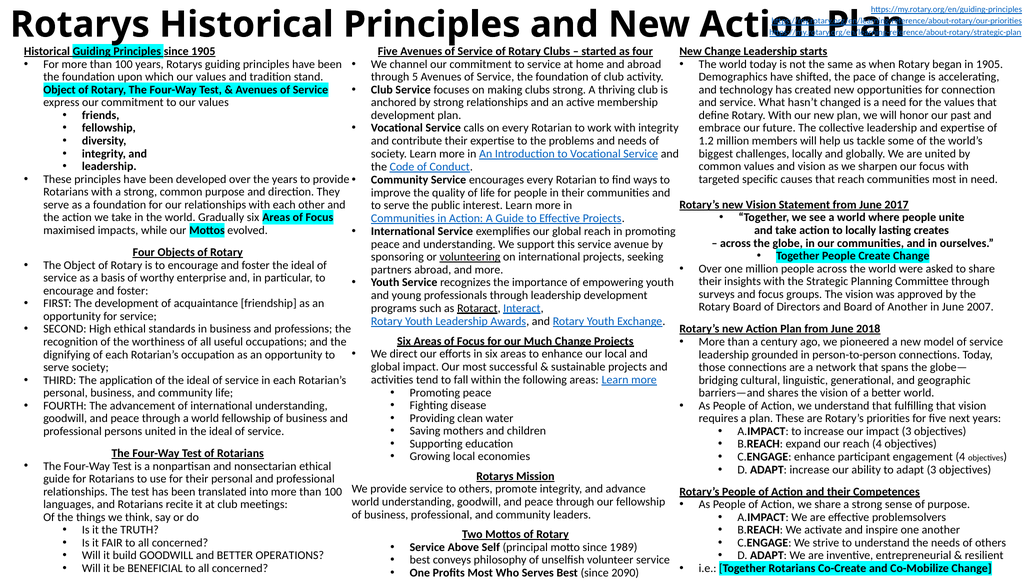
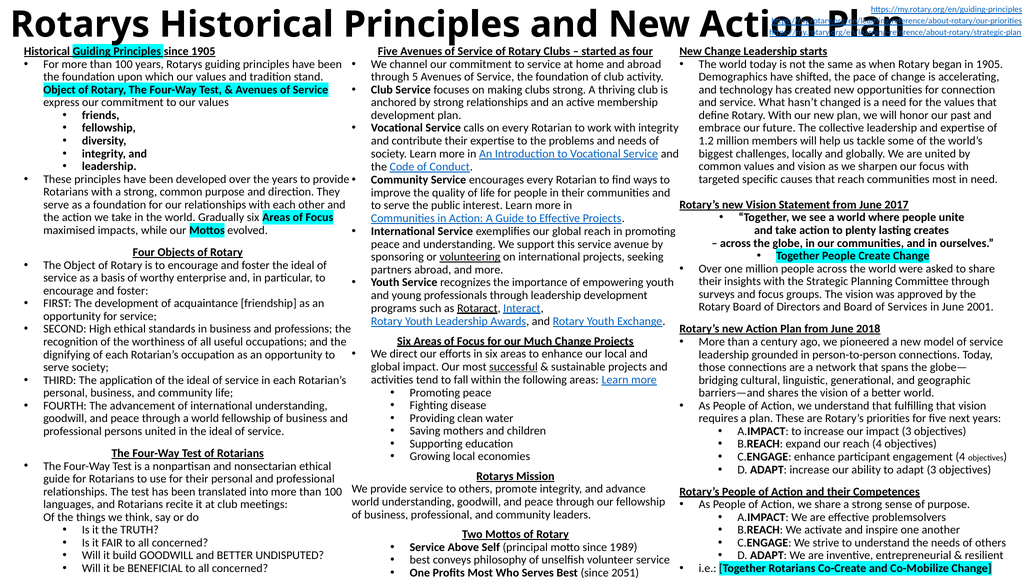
to locally: locally -> plenty
of Another: Another -> Services
2007: 2007 -> 2001
successful underline: none -> present
OPERATIONS: OPERATIONS -> UNDISPUTED
2090: 2090 -> 2051
